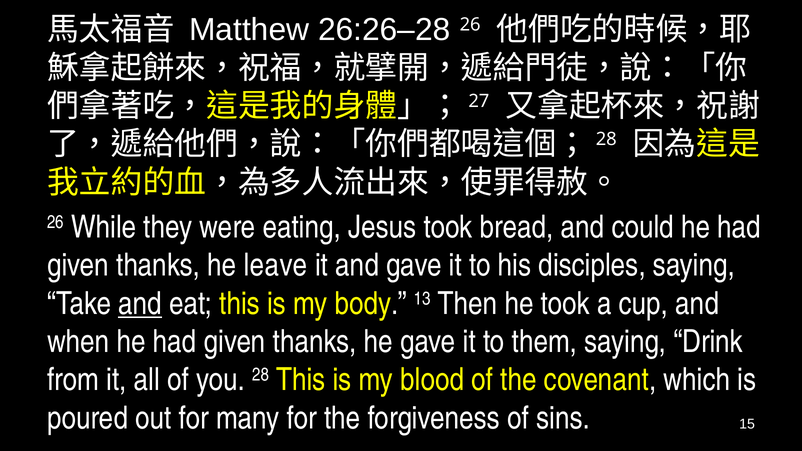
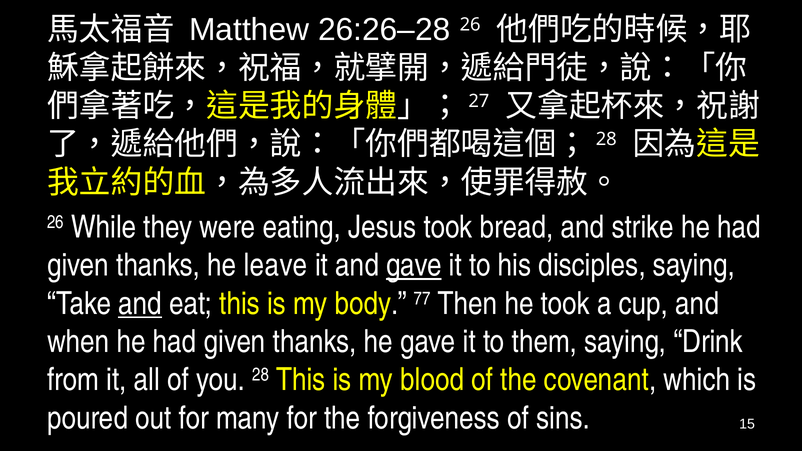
could: could -> strike
gave at (414, 265) underline: none -> present
13: 13 -> 77
